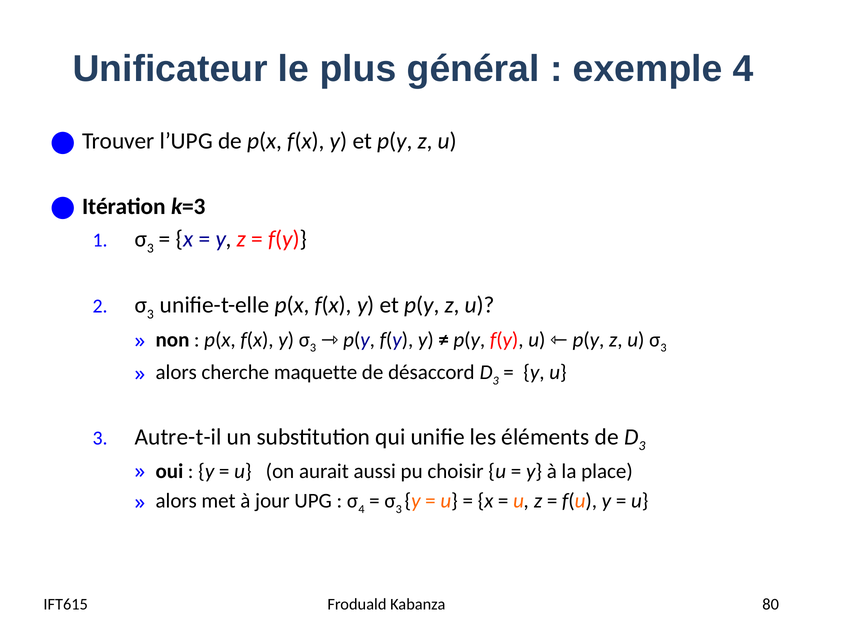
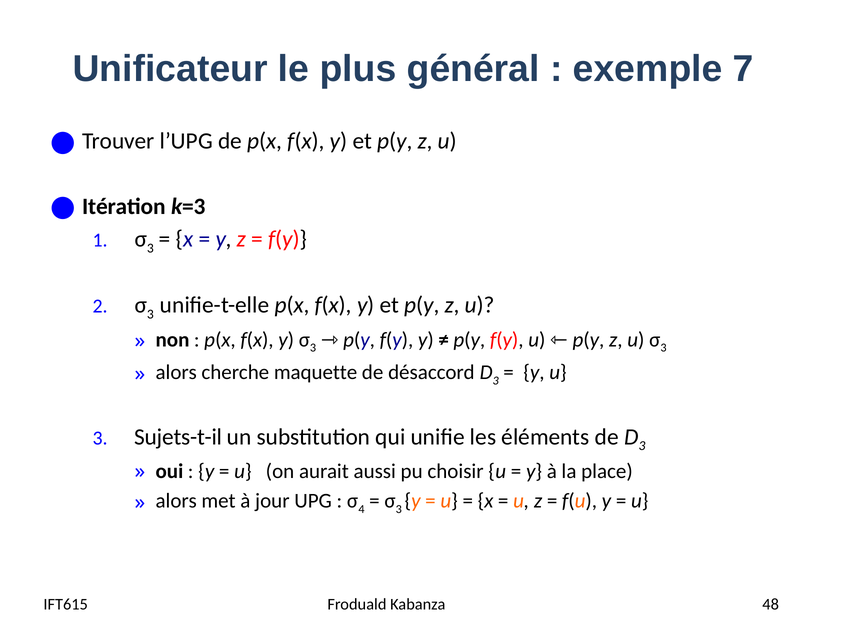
exemple 4: 4 -> 7
Autre-t-il: Autre-t-il -> Sujets-t-il
80: 80 -> 48
